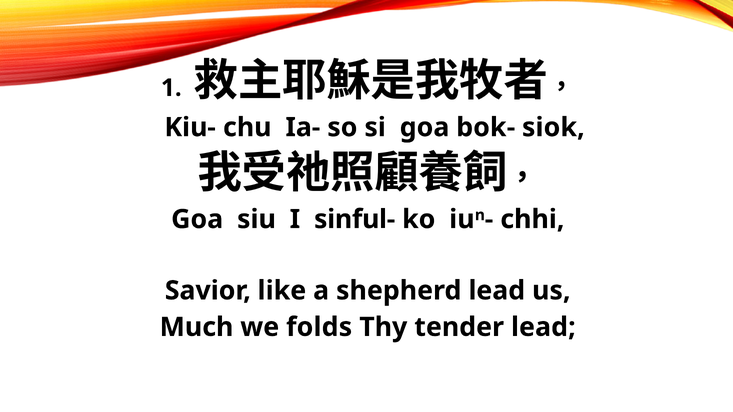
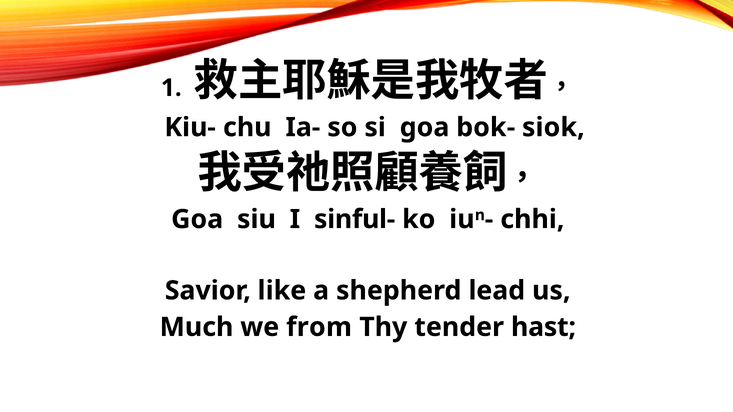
folds: folds -> from
tender lead: lead -> hast
